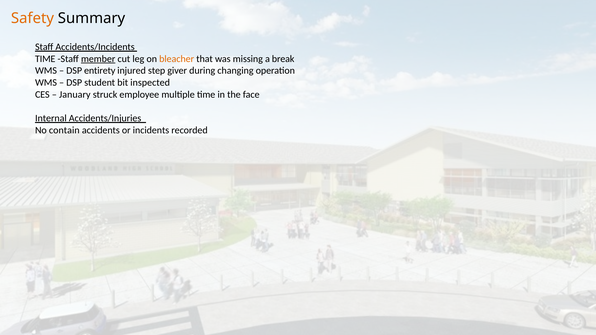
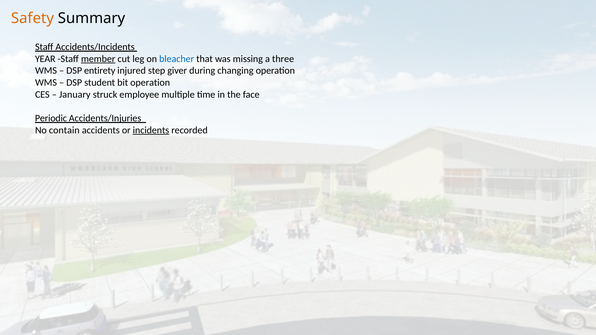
TIME at (45, 59): TIME -> YEAR
bleacher colour: orange -> blue
break: break -> three
bit inspected: inspected -> operation
Internal: Internal -> Periodic
incidents underline: none -> present
